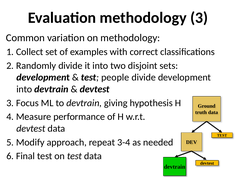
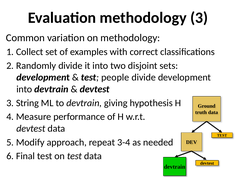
Focus: Focus -> String
